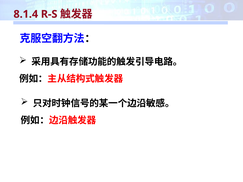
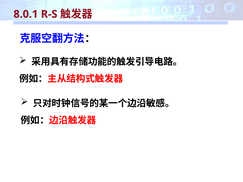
8.1.4: 8.1.4 -> 8.0.1
